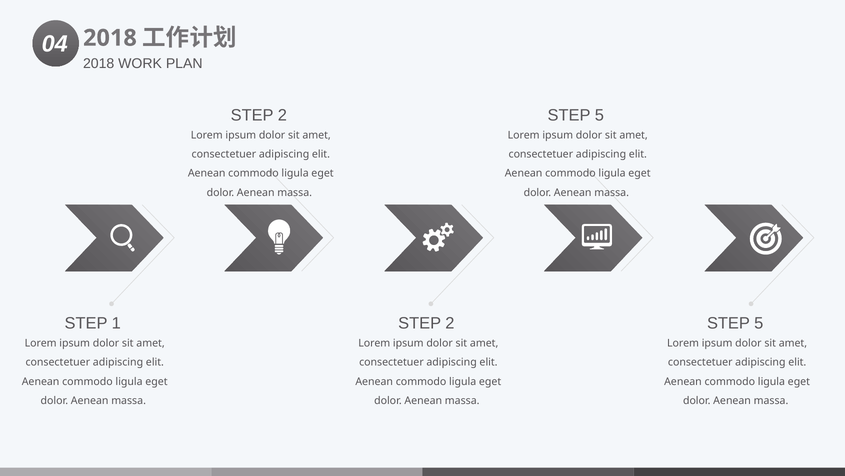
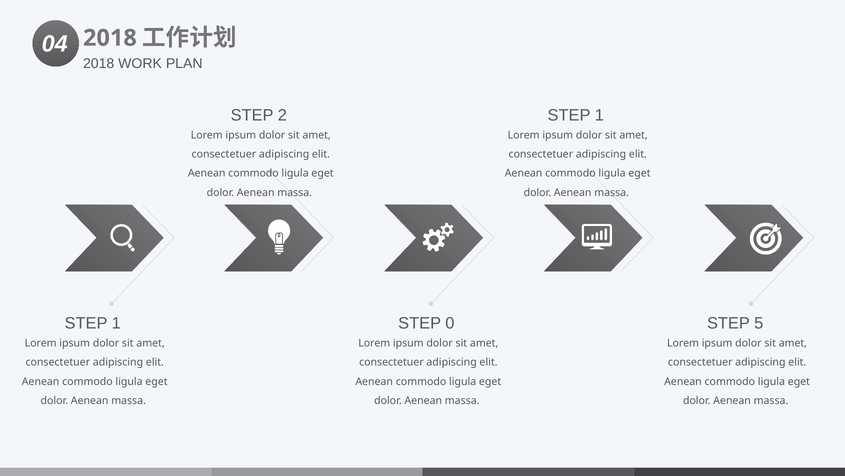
5 at (599, 115): 5 -> 1
2 at (450, 323): 2 -> 0
